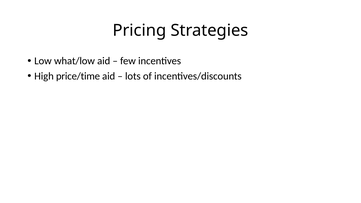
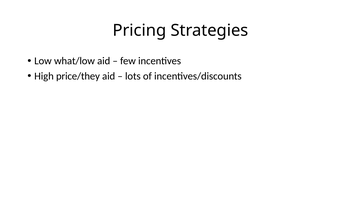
price/time: price/time -> price/they
